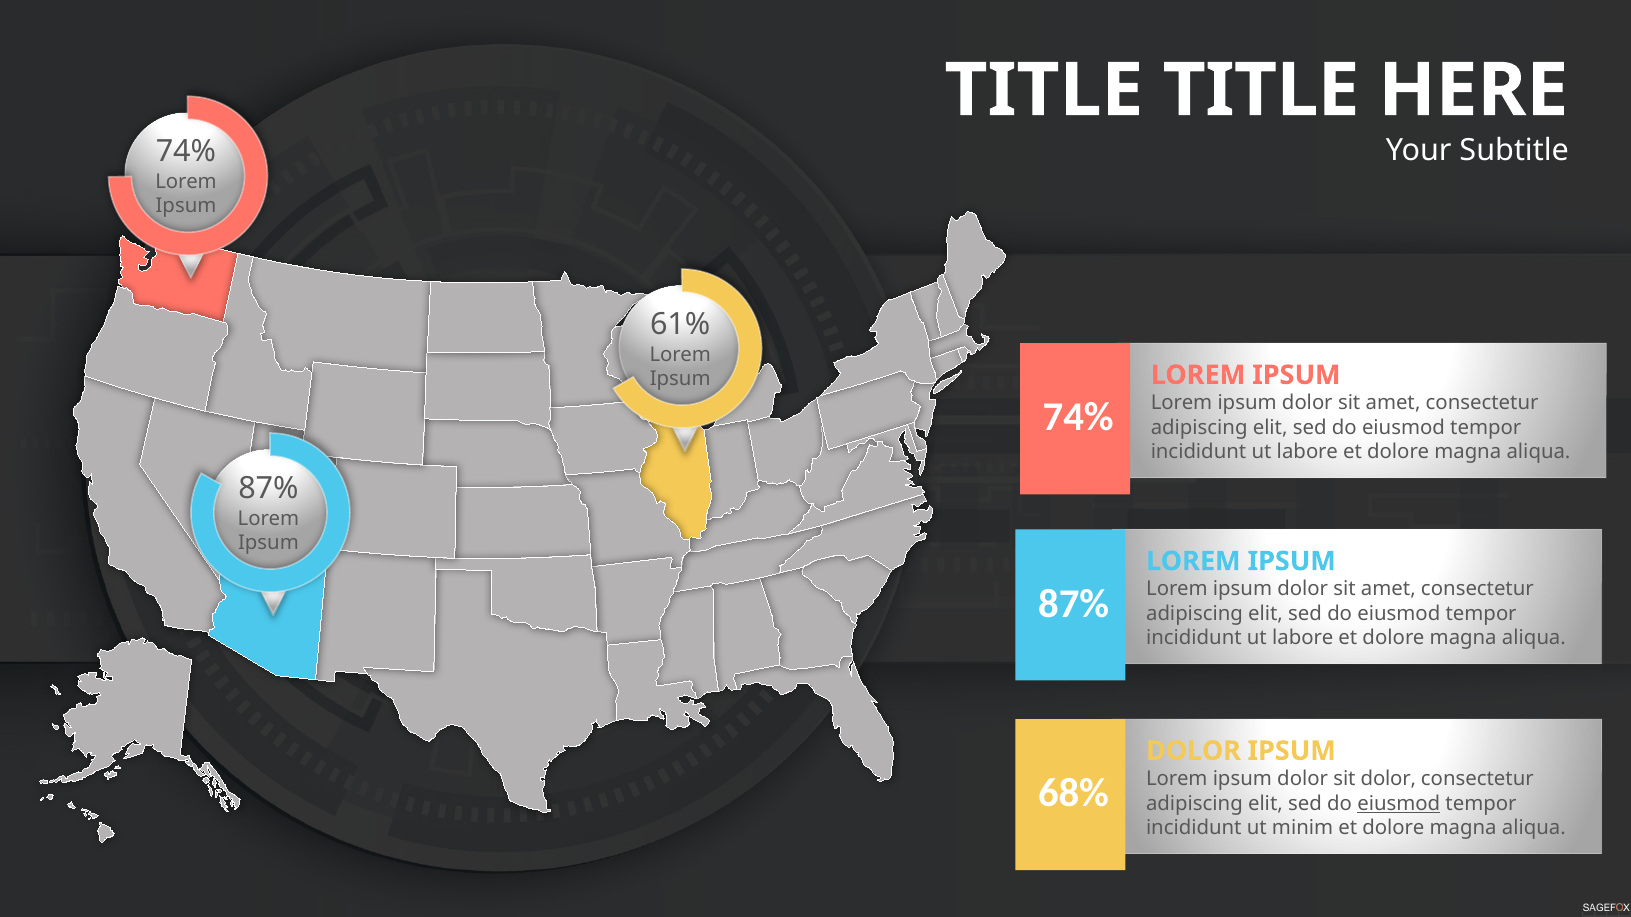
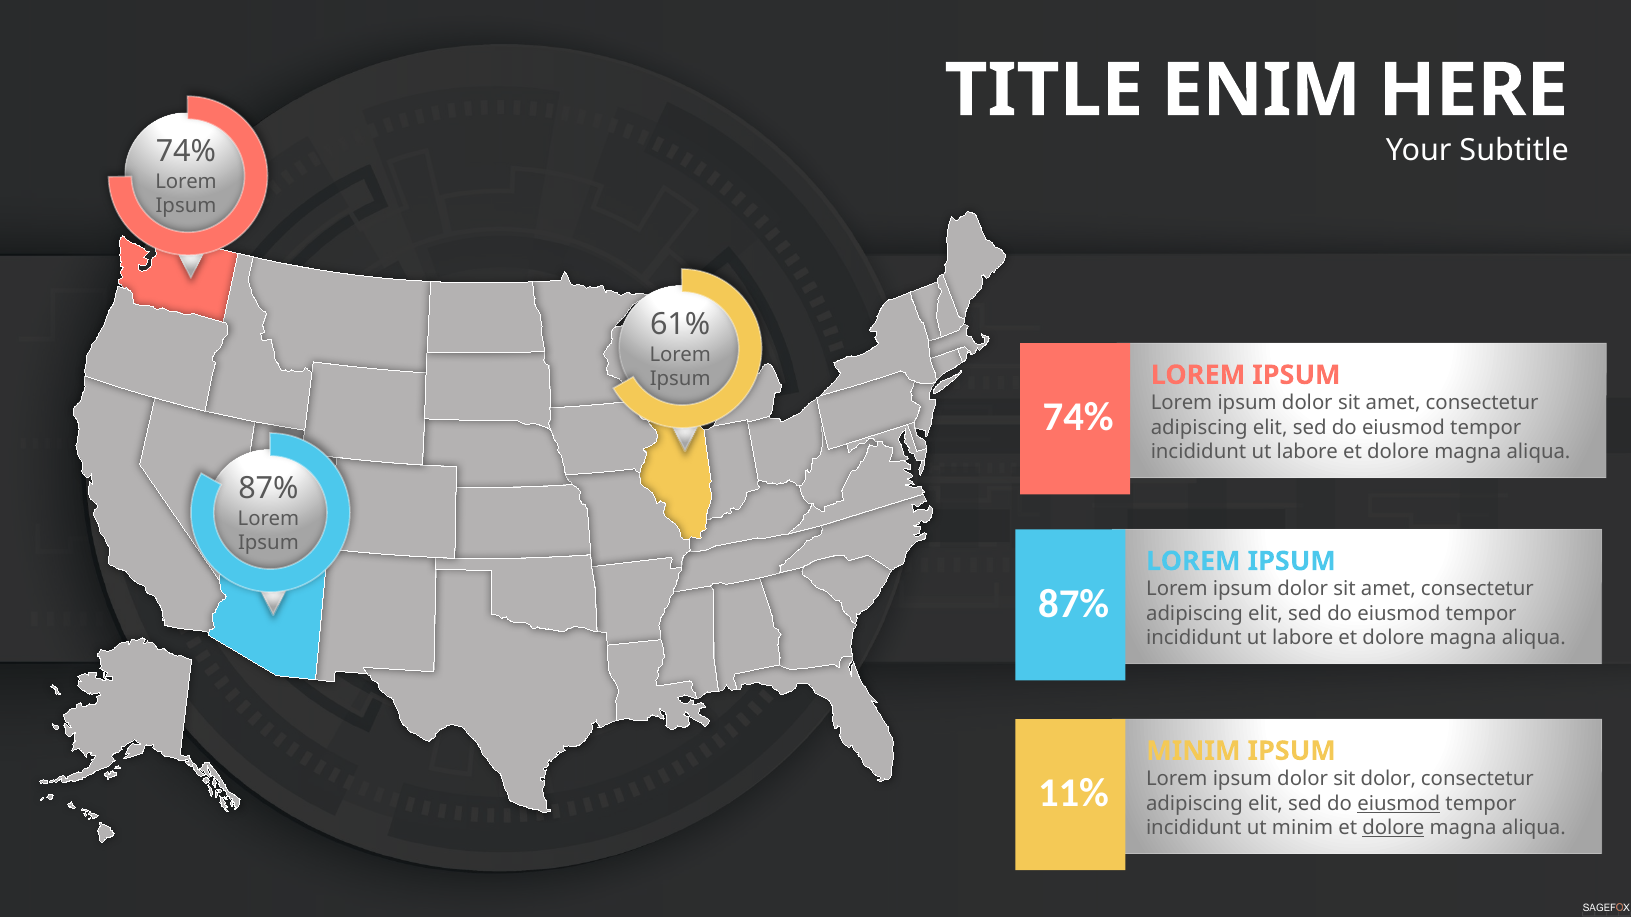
TITLE TITLE: TITLE -> ENIM
DOLOR at (1193, 751): DOLOR -> MINIM
68%: 68% -> 11%
dolore at (1393, 828) underline: none -> present
